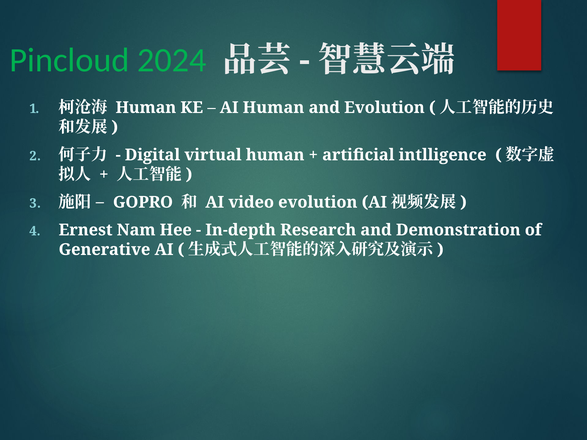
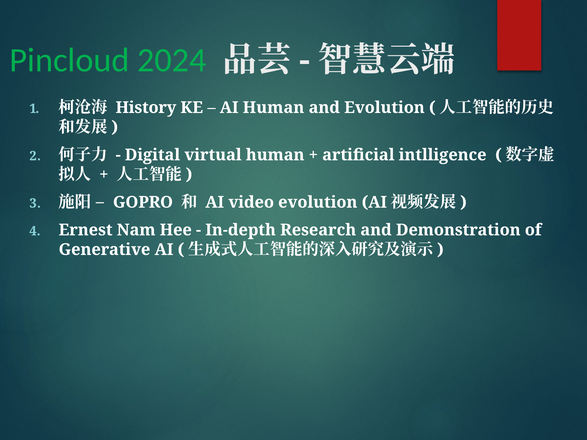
Human at (146, 108): Human -> History
